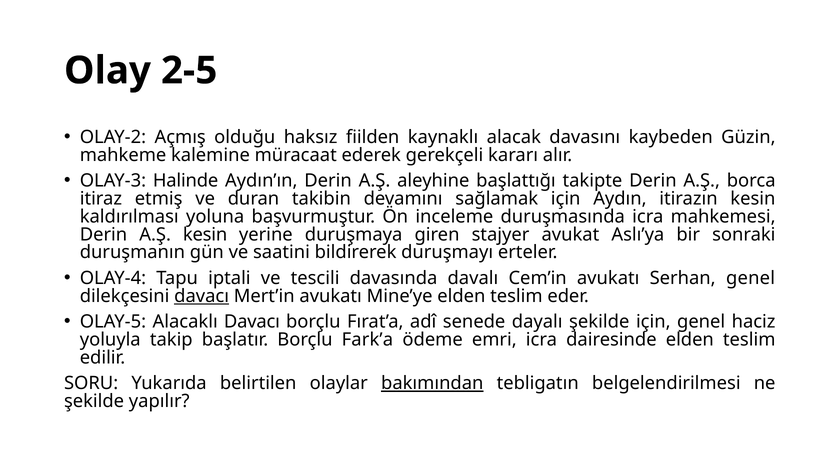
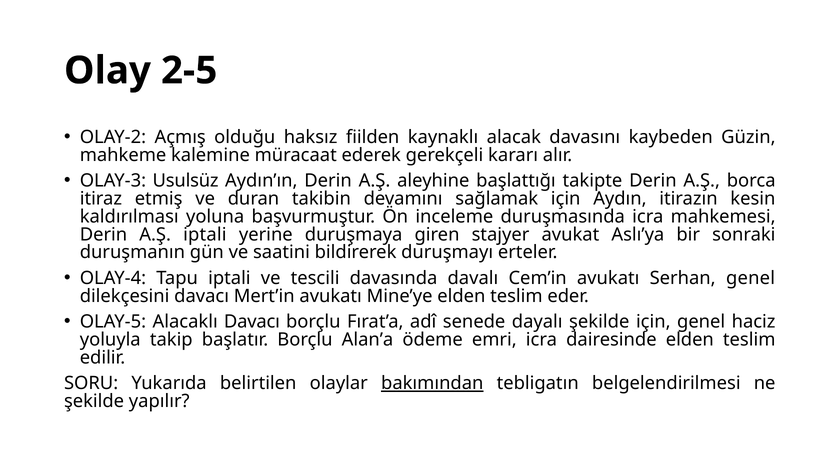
Halinde: Halinde -> Usulsüz
A.Ş kesin: kesin -> iptali
davacı at (202, 296) underline: present -> none
Fark’a: Fark’a -> Alan’a
